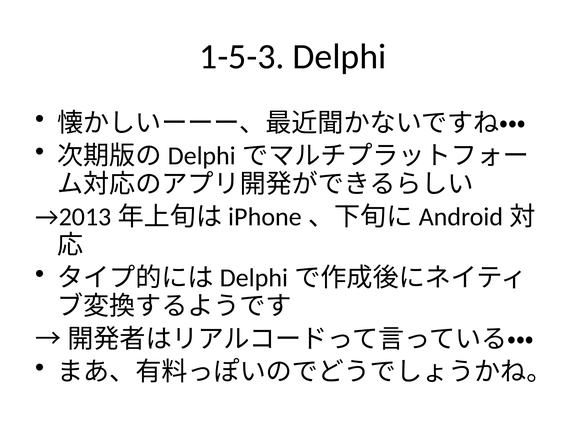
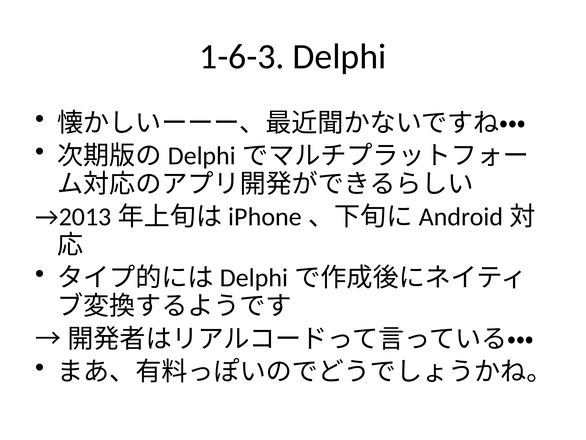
1-5-3: 1-5-3 -> 1-6-3
